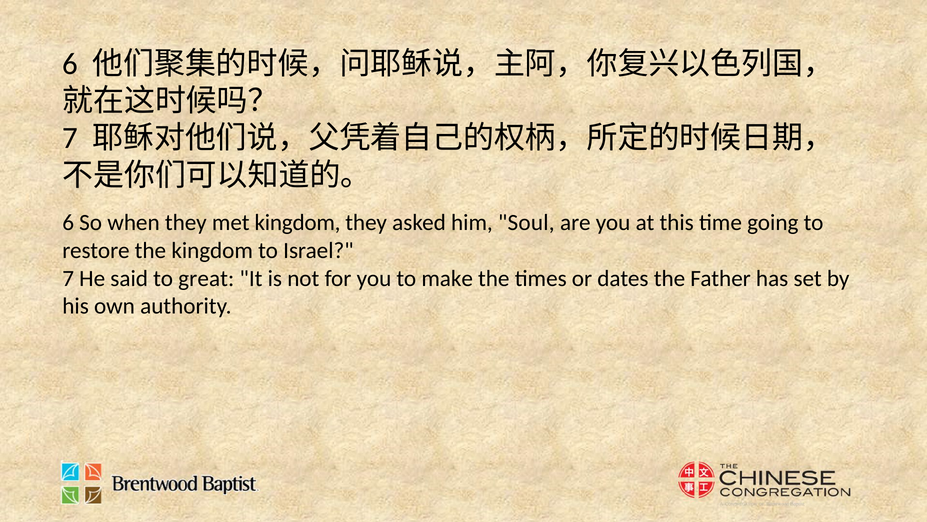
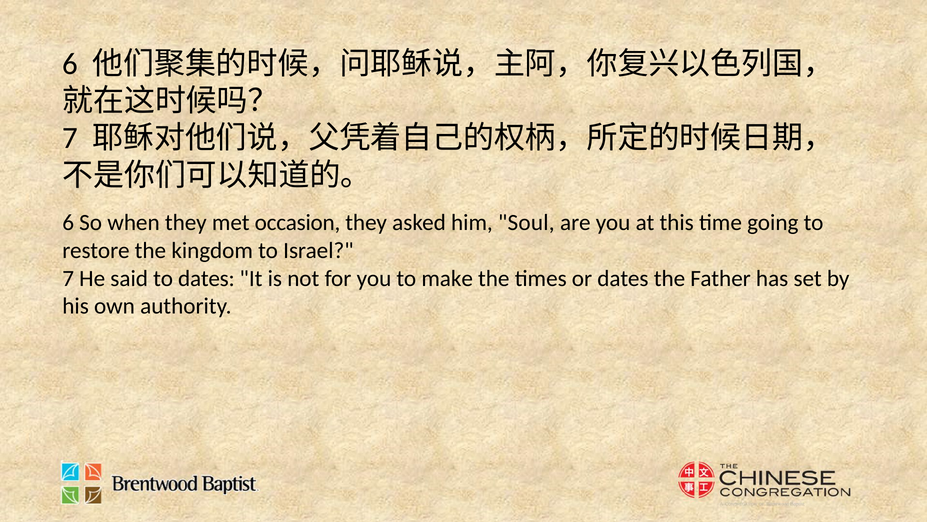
met kingdom: kingdom -> occasion
to great: great -> dates
